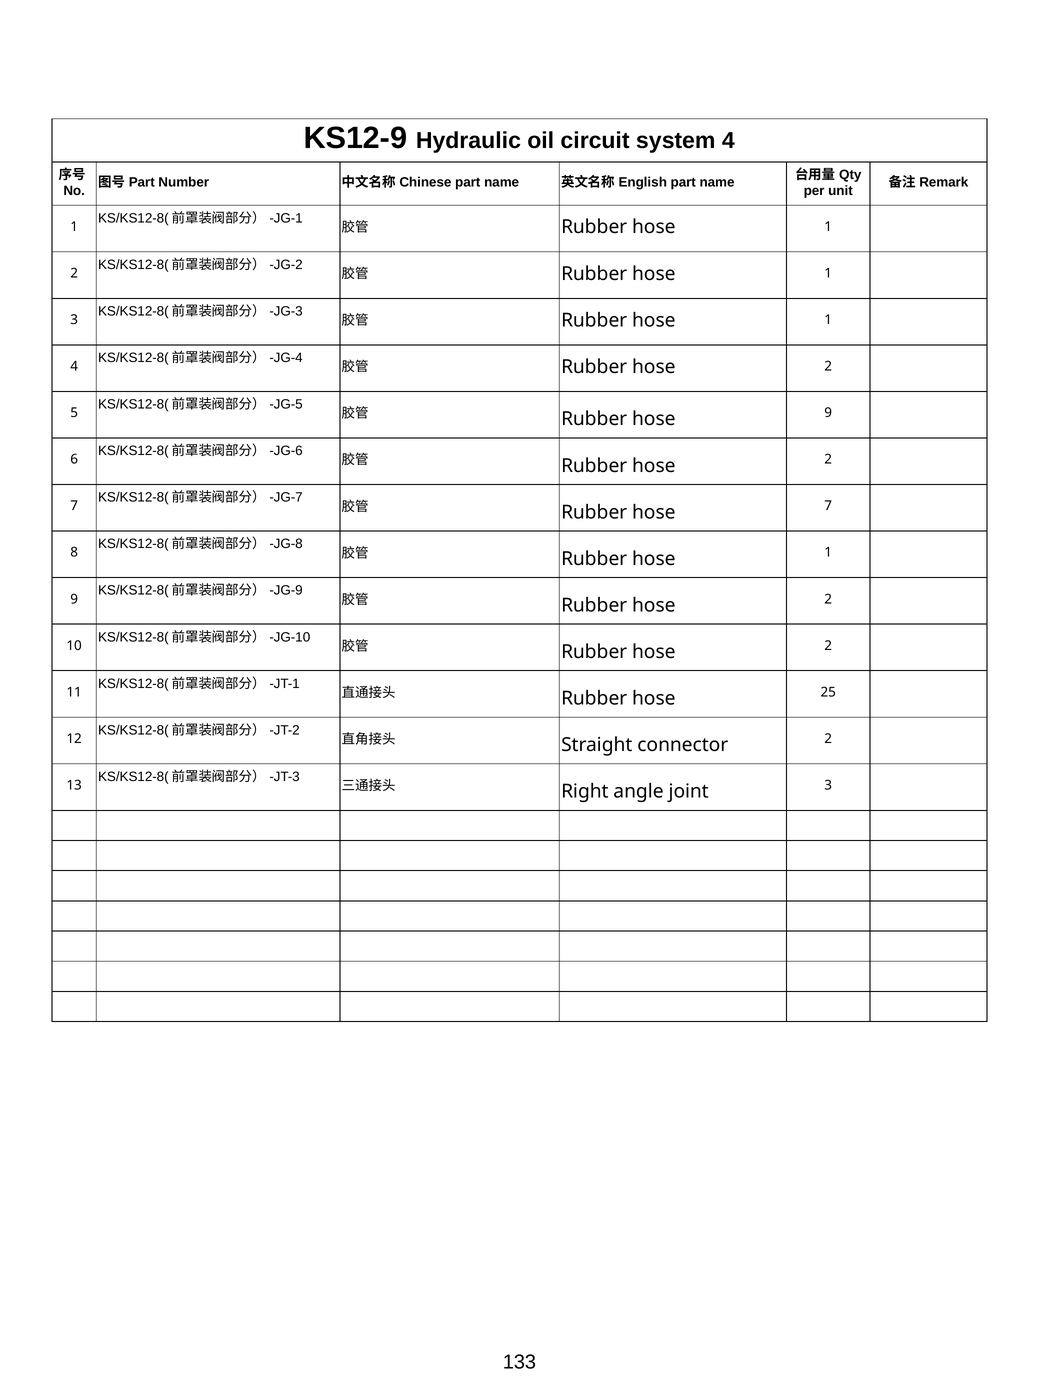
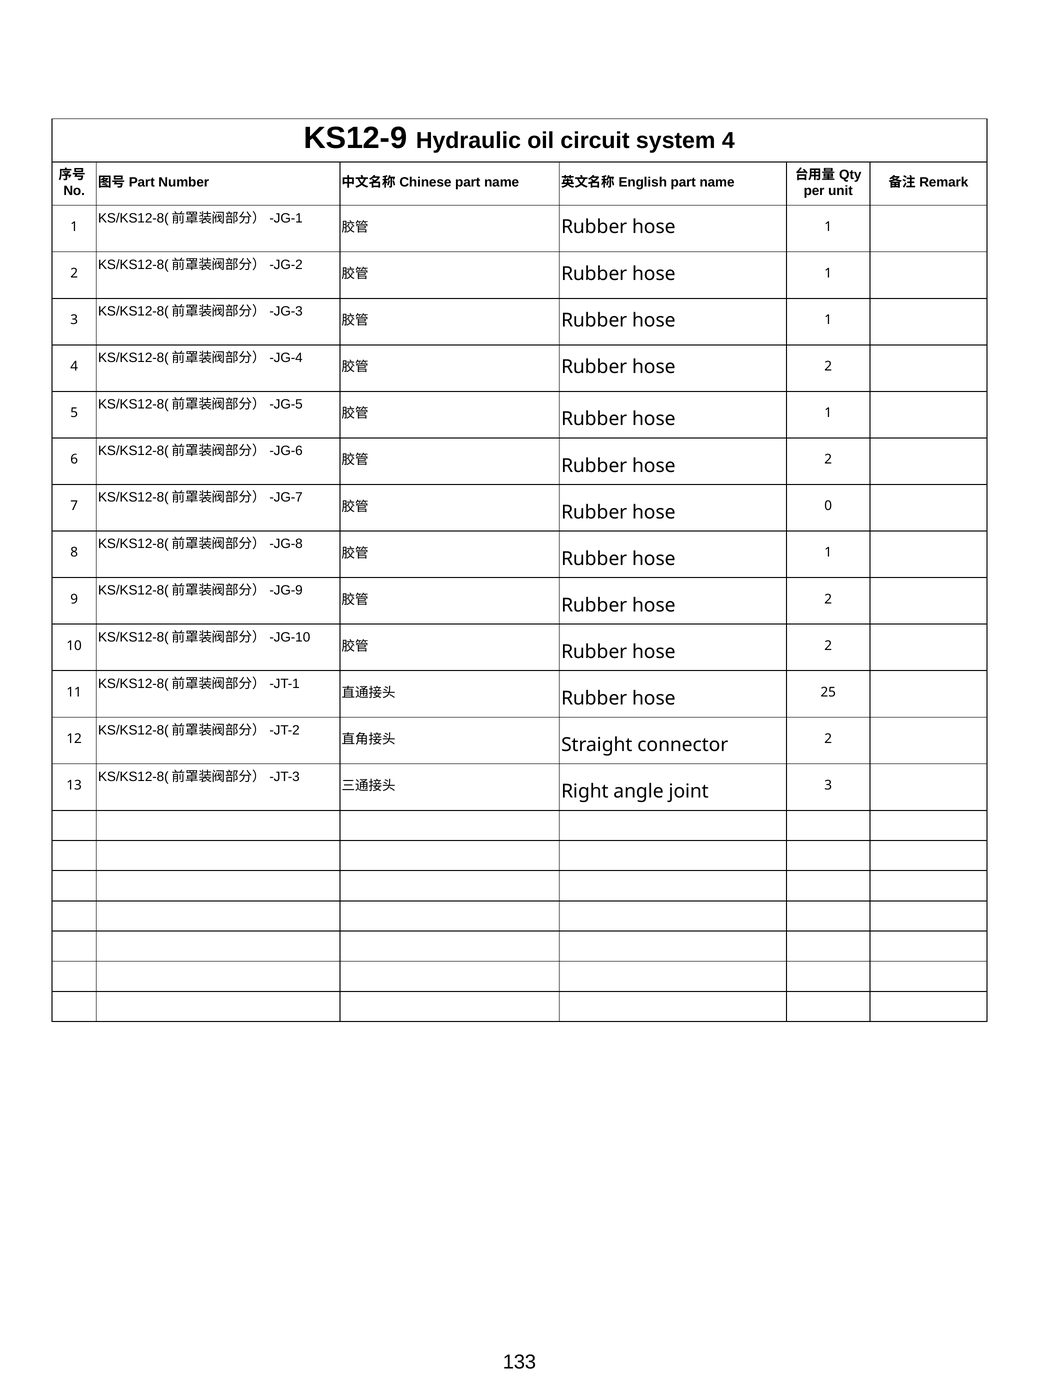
9 at (828, 413): 9 -> 1
hose 7: 7 -> 0
